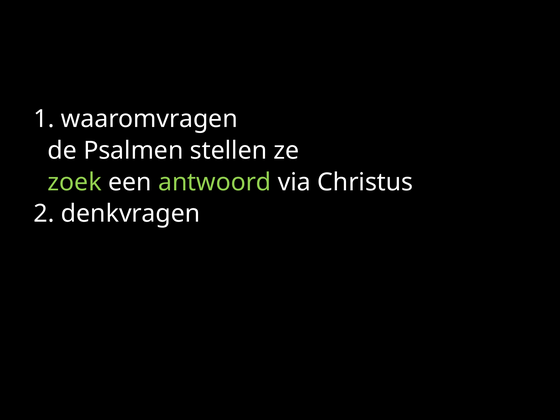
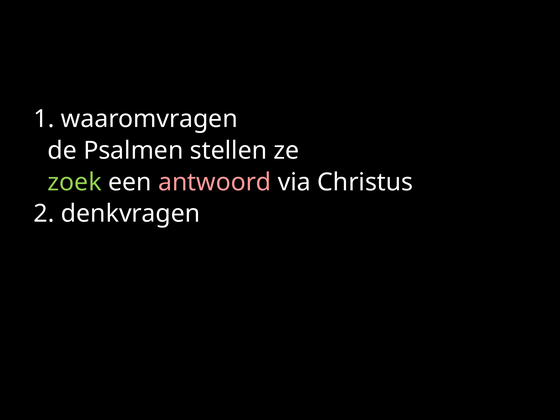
antwoord colour: light green -> pink
